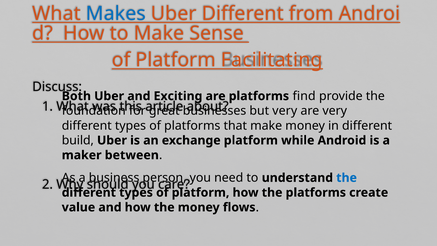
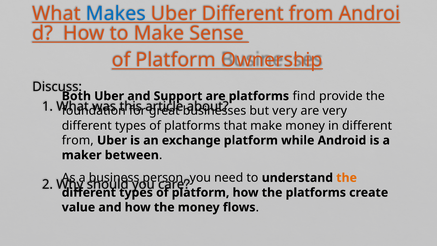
Facilitating: Facilitating -> Ownership
Exciting: Exciting -> Support
build at (78, 140): build -> from
the at (347, 178) colour: blue -> orange
